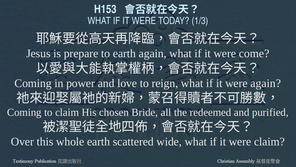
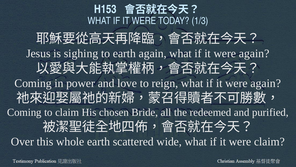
prepare: prepare -> sighing
come at (254, 53): come -> again
